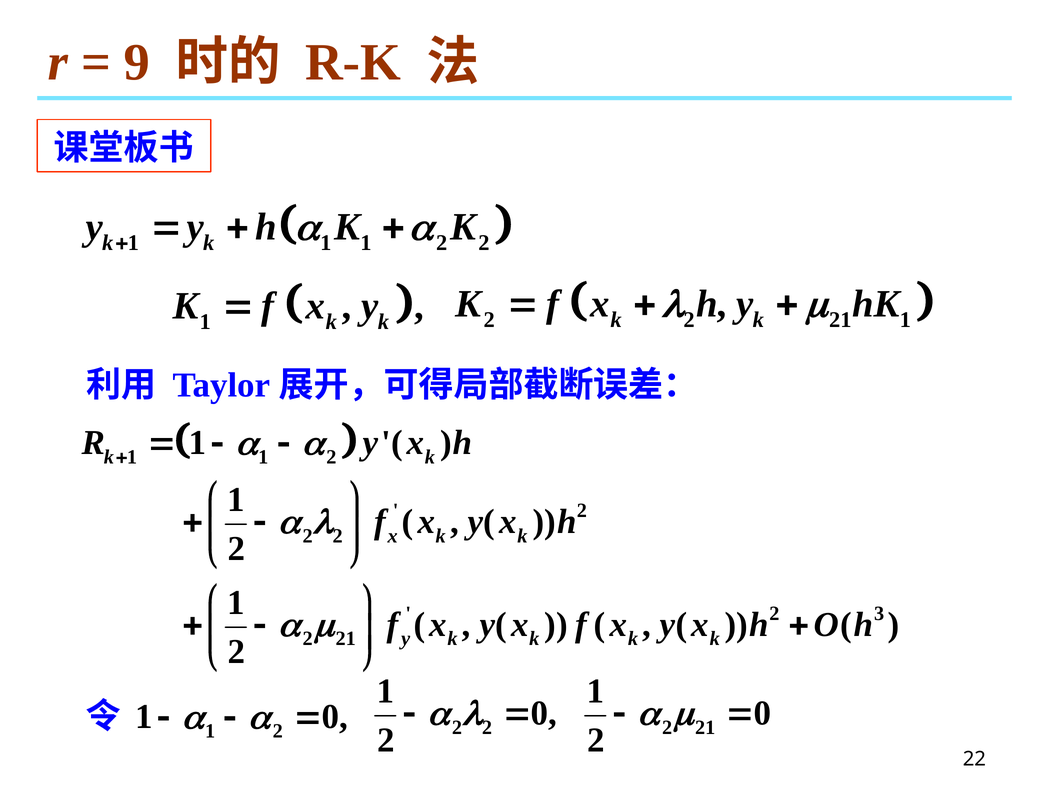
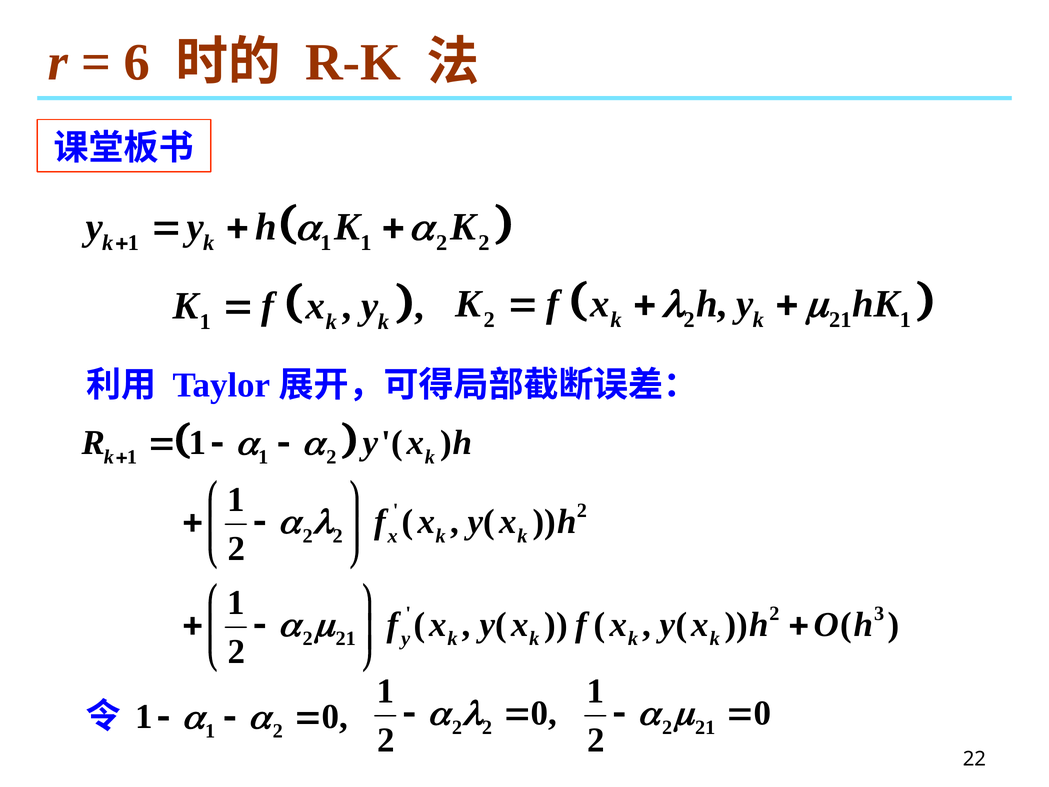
9: 9 -> 6
